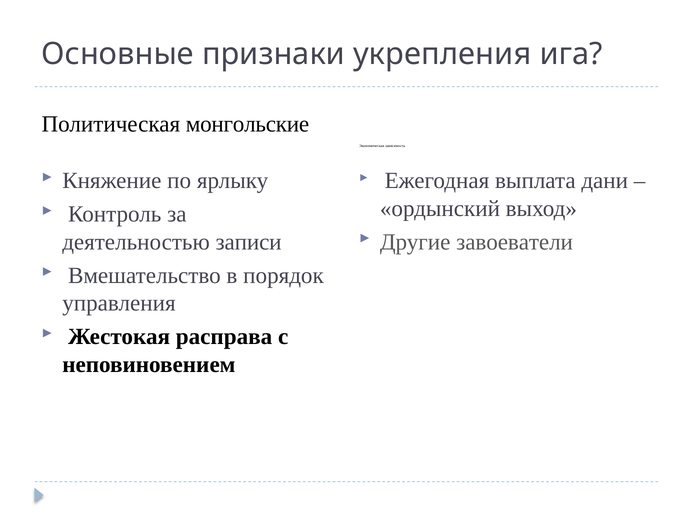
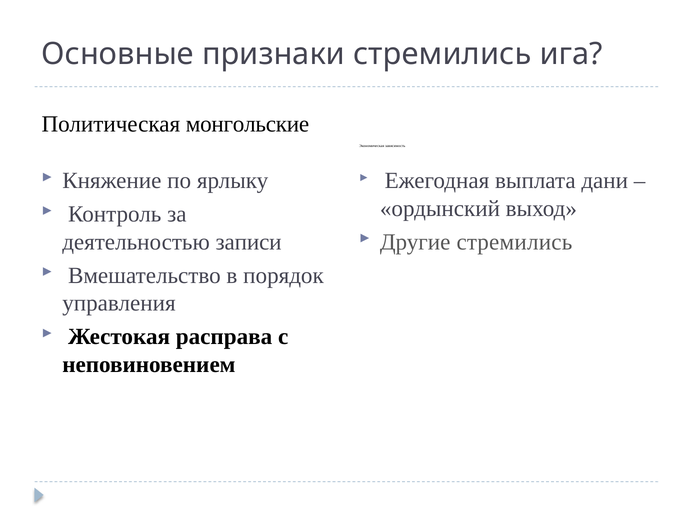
признаки укрепления: укрепления -> стремились
Другие завоеватели: завоеватели -> стремились
